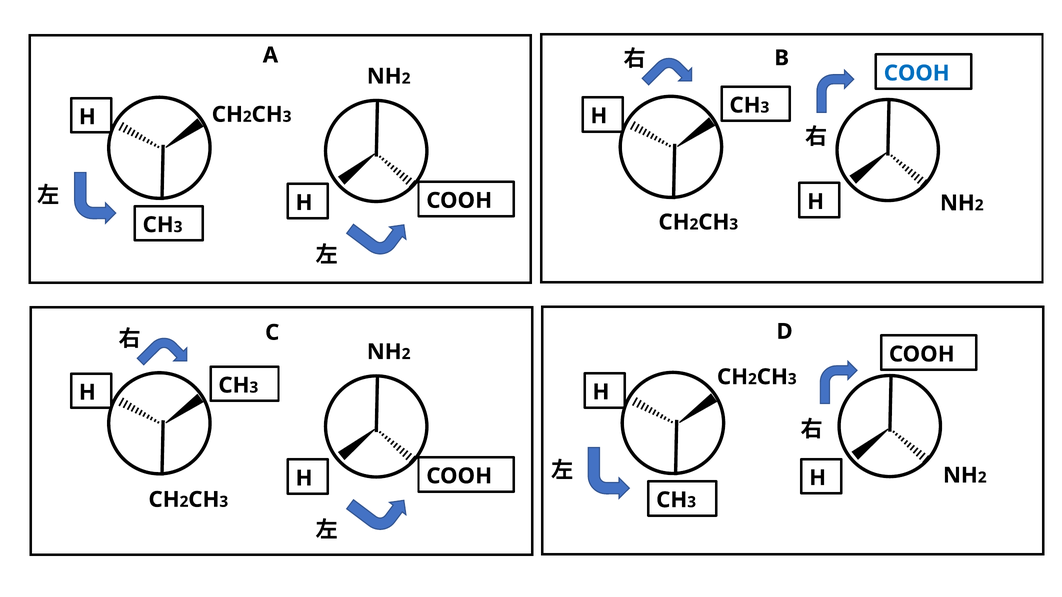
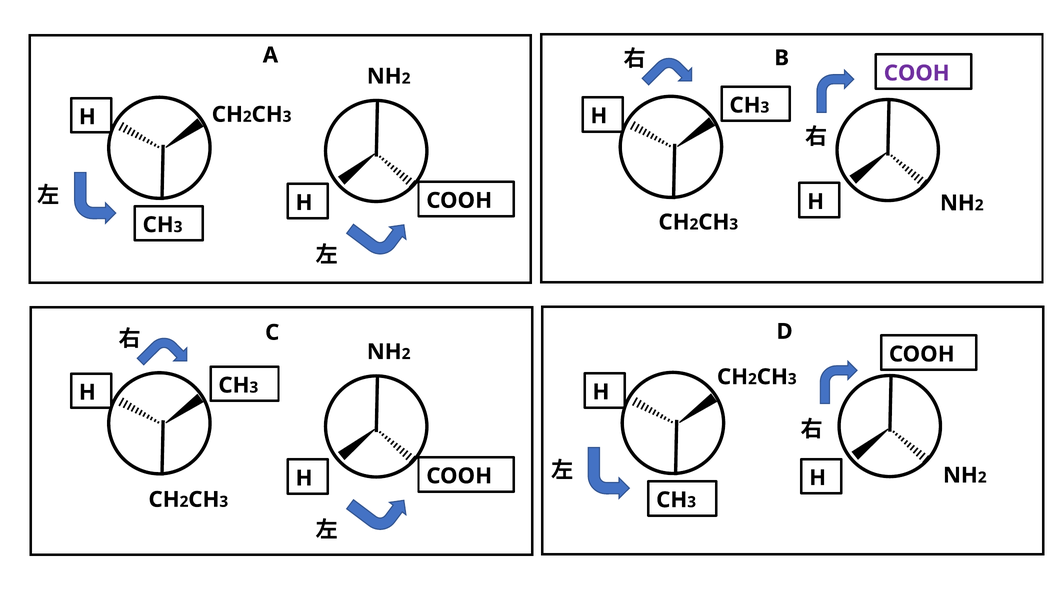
COOH at (917, 73) colour: blue -> purple
